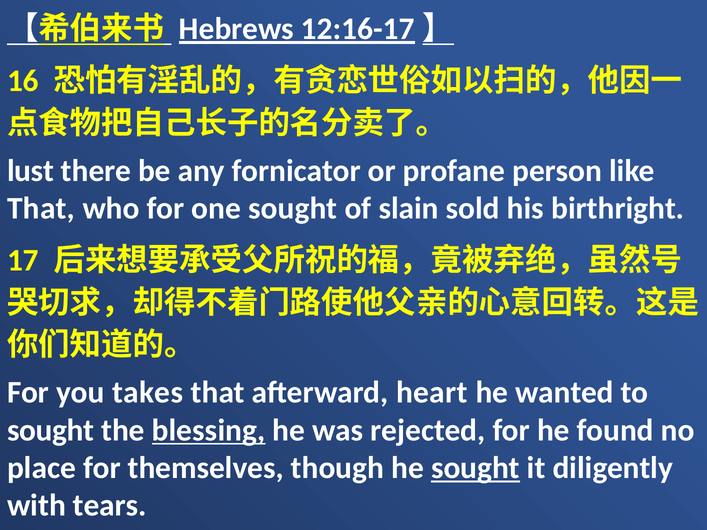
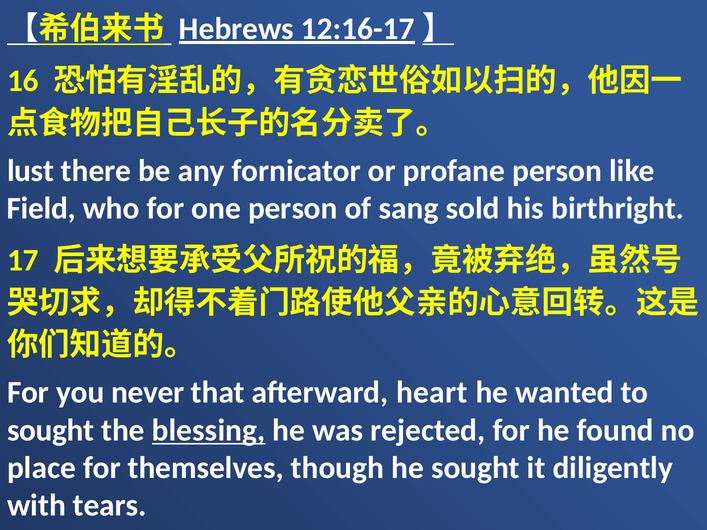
That at (41, 209): That -> Field
one sought: sought -> person
slain: slain -> sang
takes: takes -> never
sought at (475, 468) underline: present -> none
